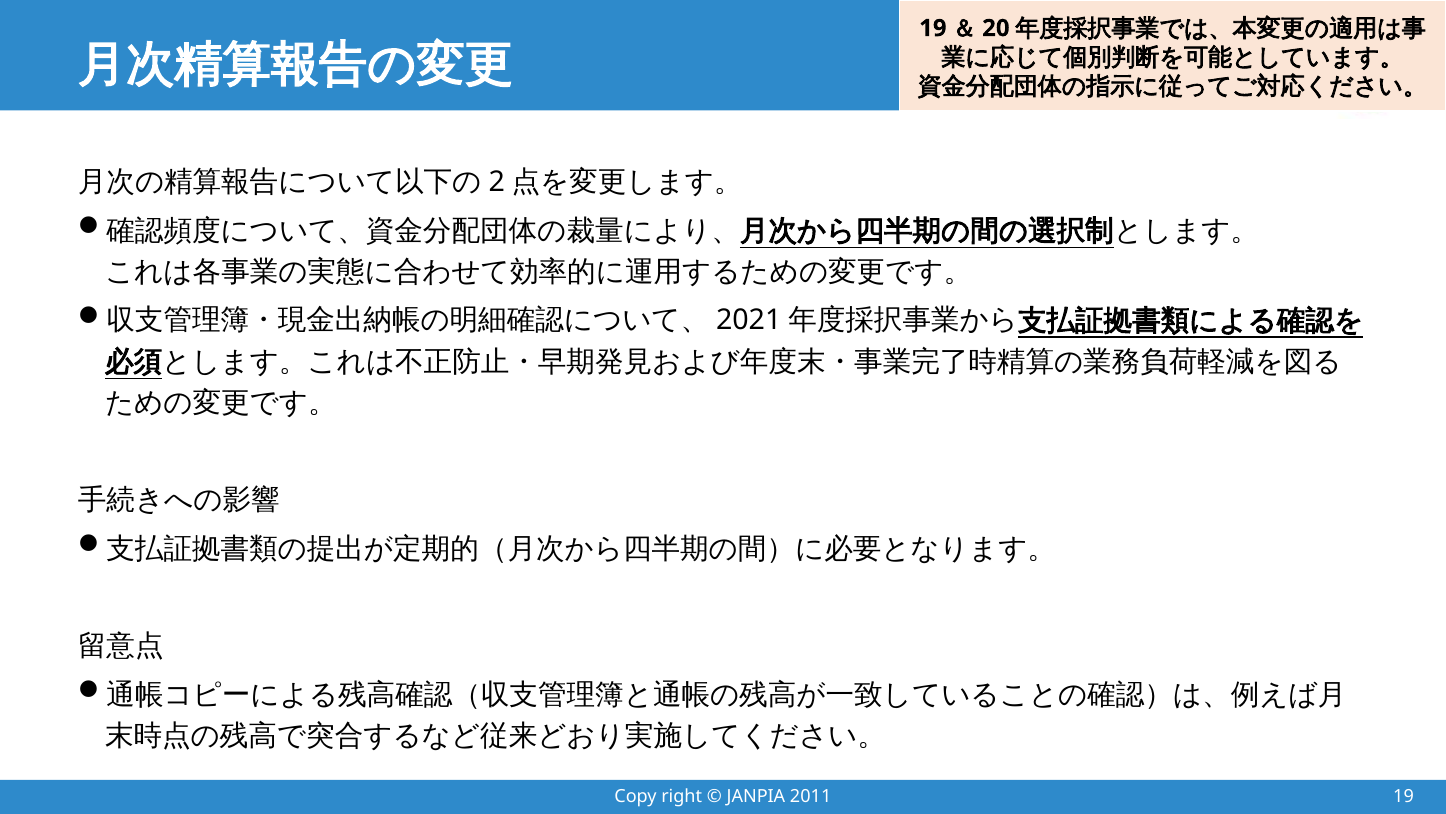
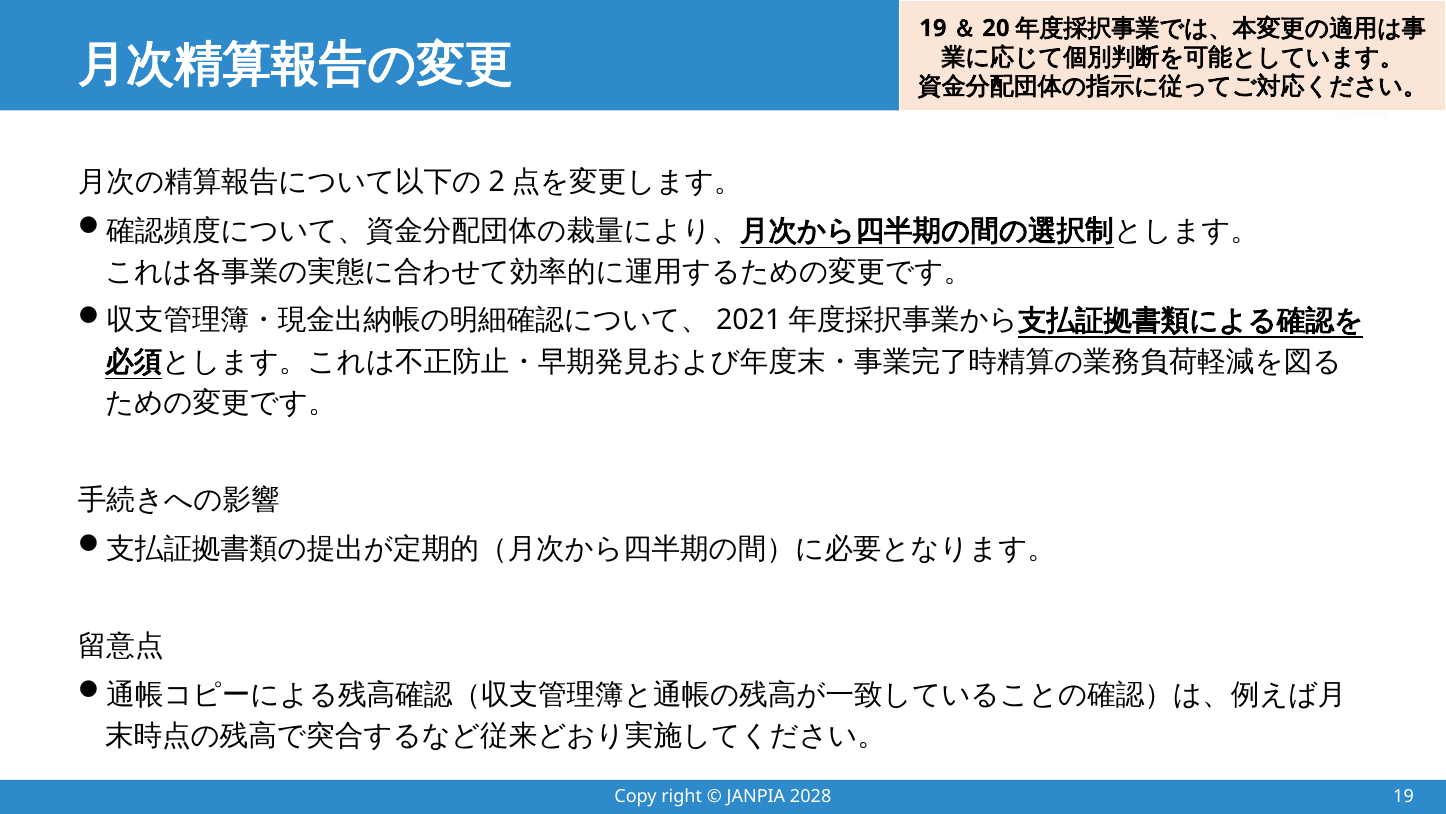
2011: 2011 -> 2028
